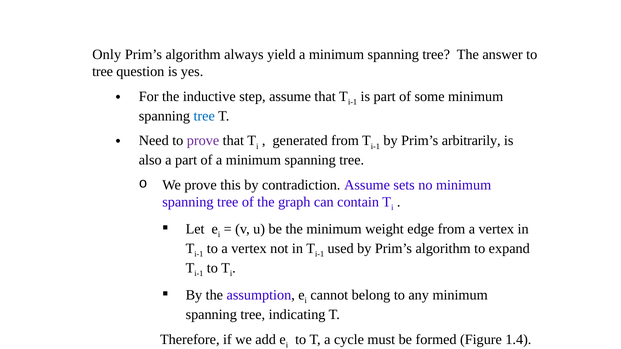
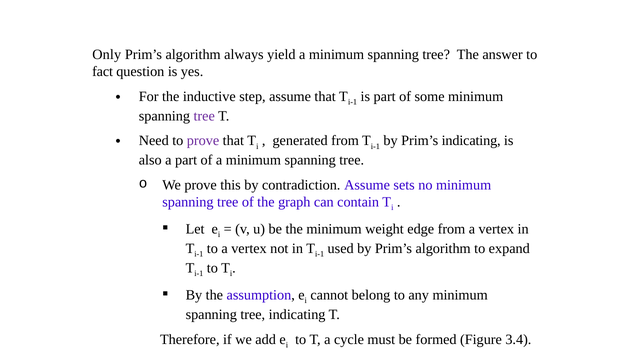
tree at (103, 72): tree -> fact
tree at (204, 116) colour: blue -> purple
Prim’s arbitrarily: arbitrarily -> indicating
1.4: 1.4 -> 3.4
